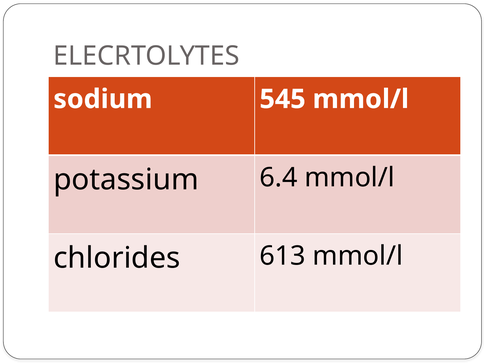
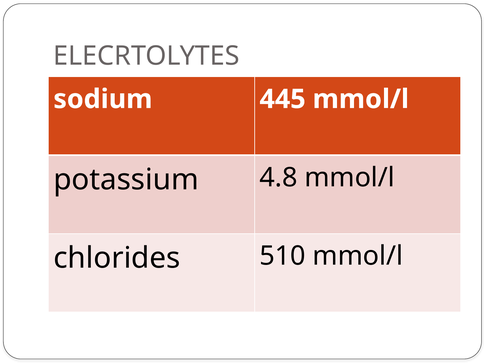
545: 545 -> 445
6.4: 6.4 -> 4.8
613: 613 -> 510
